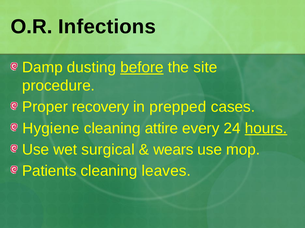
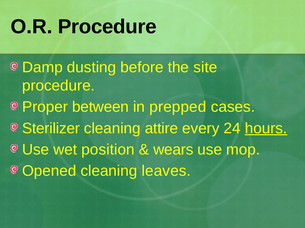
O.R Infections: Infections -> Procedure
before underline: present -> none
recovery: recovery -> between
Hygiene: Hygiene -> Sterilizer
surgical: surgical -> position
Patients: Patients -> Opened
